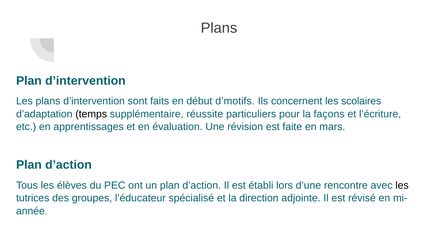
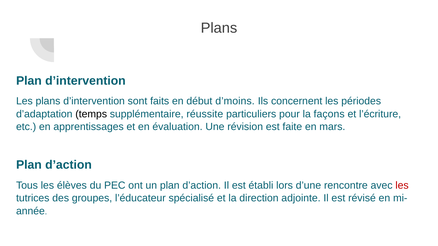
d’motifs: d’motifs -> d’moins
scolaires: scolaires -> périodes
les at (402, 186) colour: black -> red
